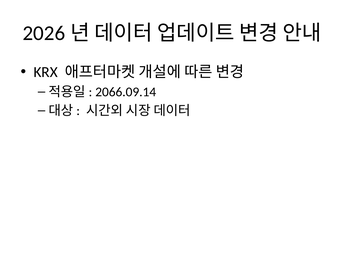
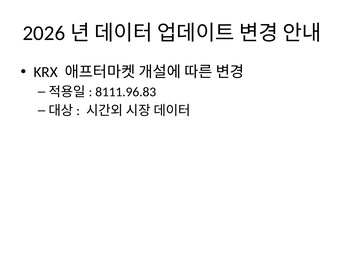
2066.09.14: 2066.09.14 -> 8111.96.83
